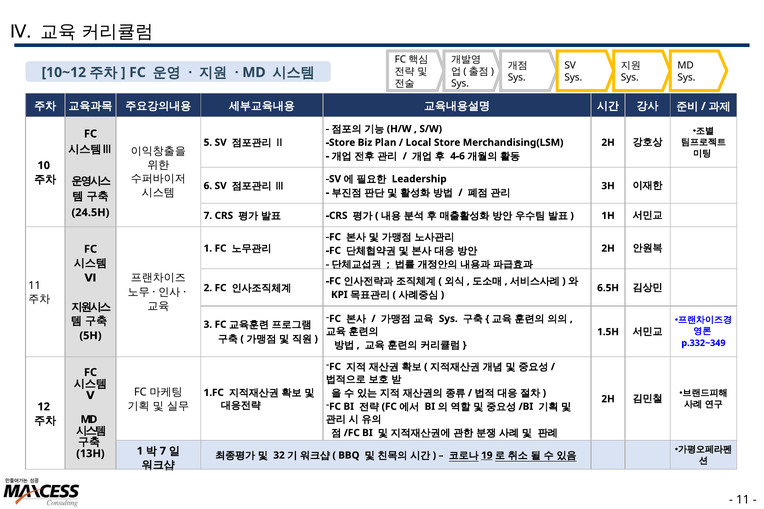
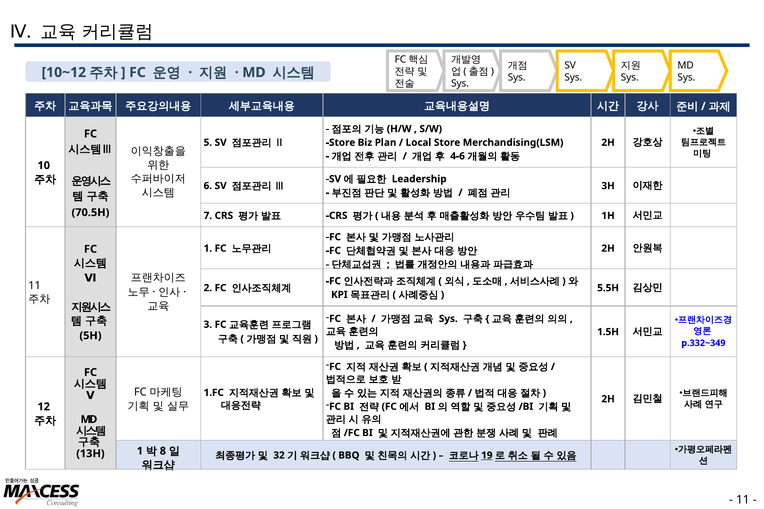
24.5H: 24.5H -> 70.5H
6.5H: 6.5H -> 5.5H
7 at (163, 451): 7 -> 8
